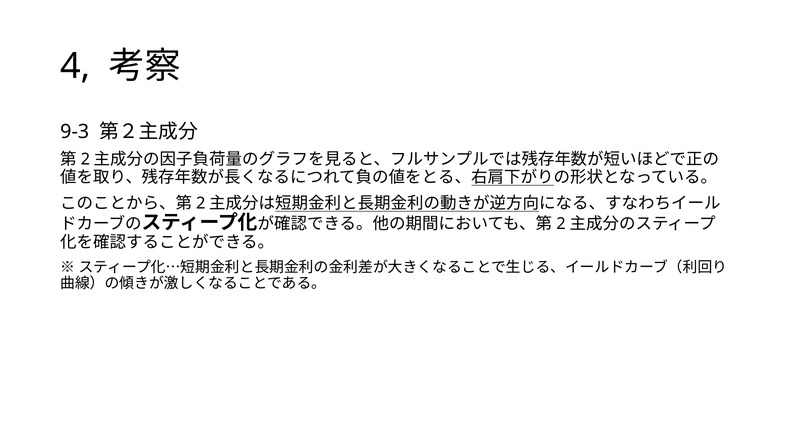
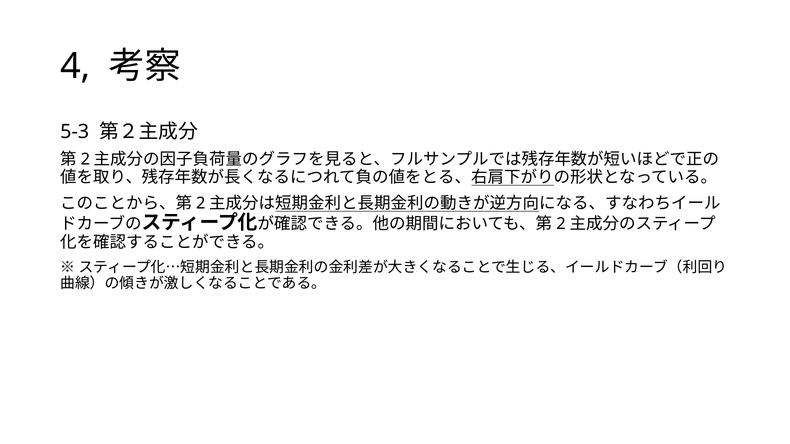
9-3: 9-3 -> 5-3
